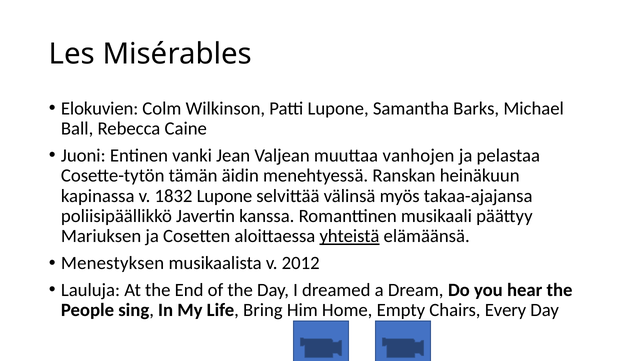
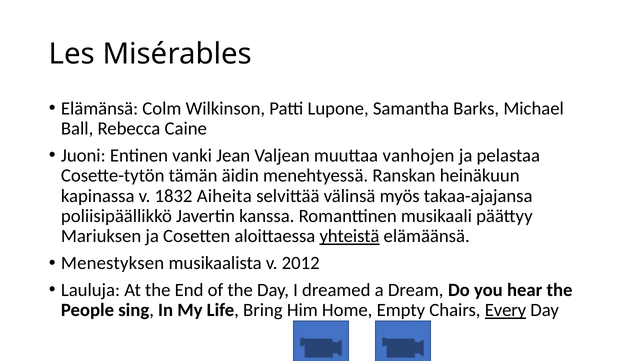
Elokuvien: Elokuvien -> Elämänsä
1832 Lupone: Lupone -> Aiheita
Every underline: none -> present
